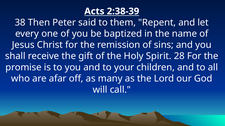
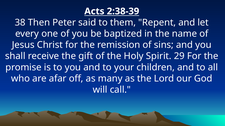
28: 28 -> 29
